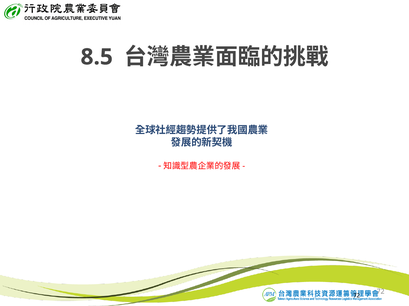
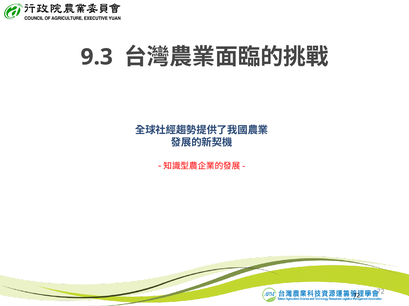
8.5: 8.5 -> 9.3
